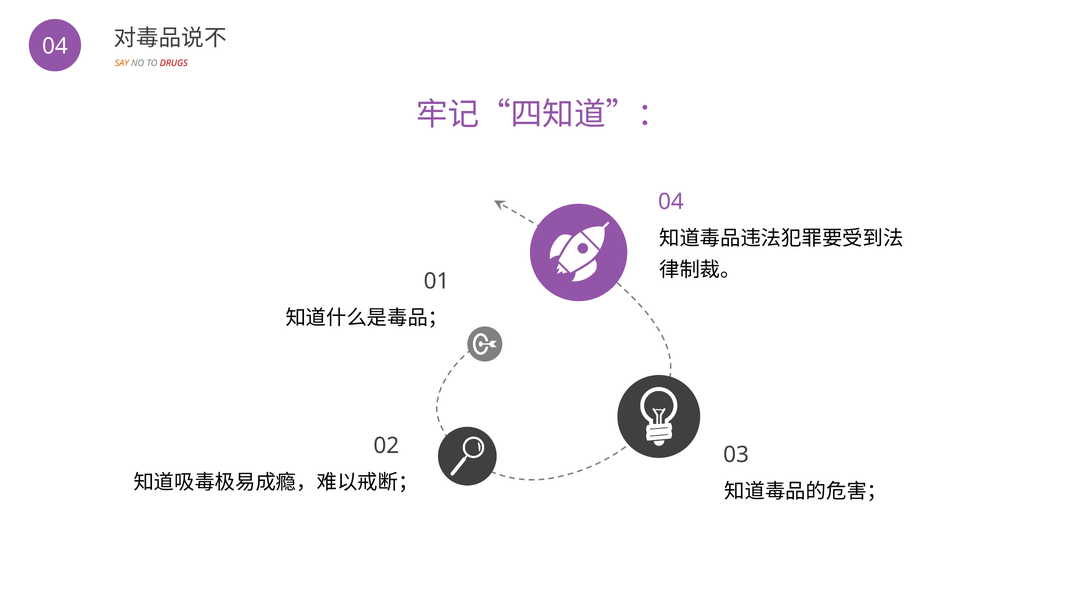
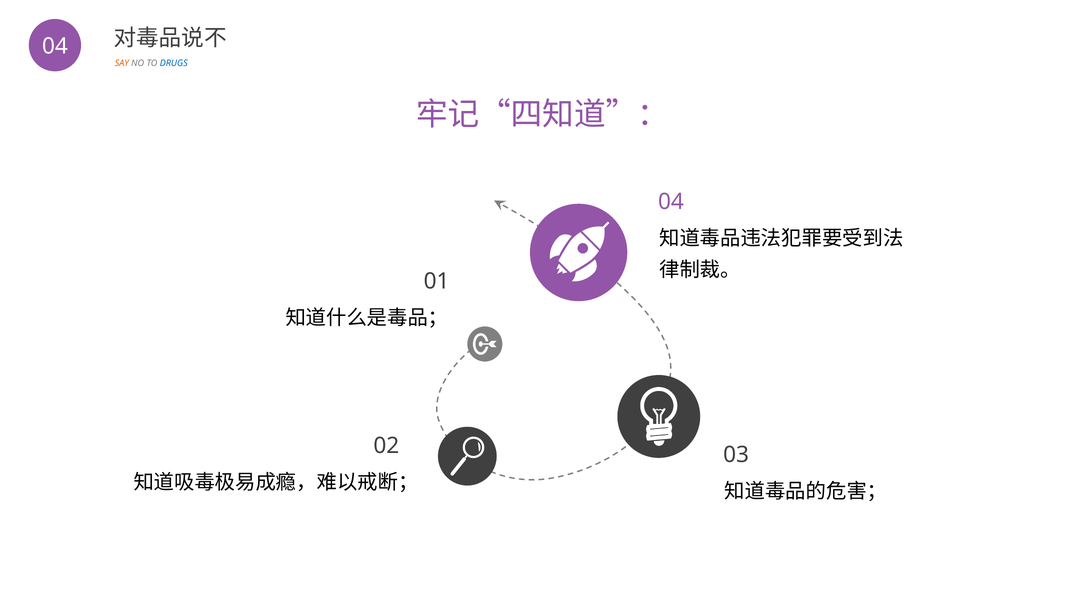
DRUGS colour: red -> blue
